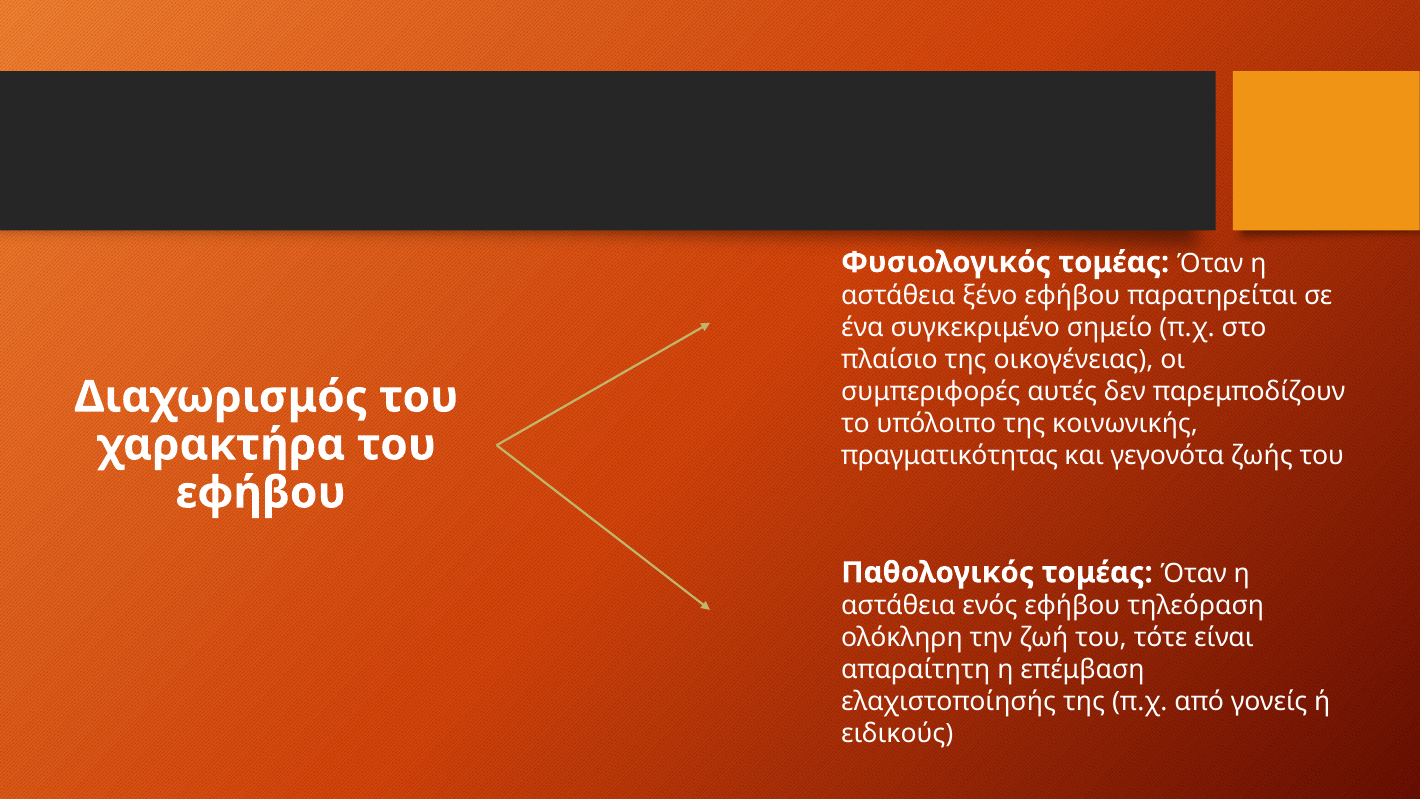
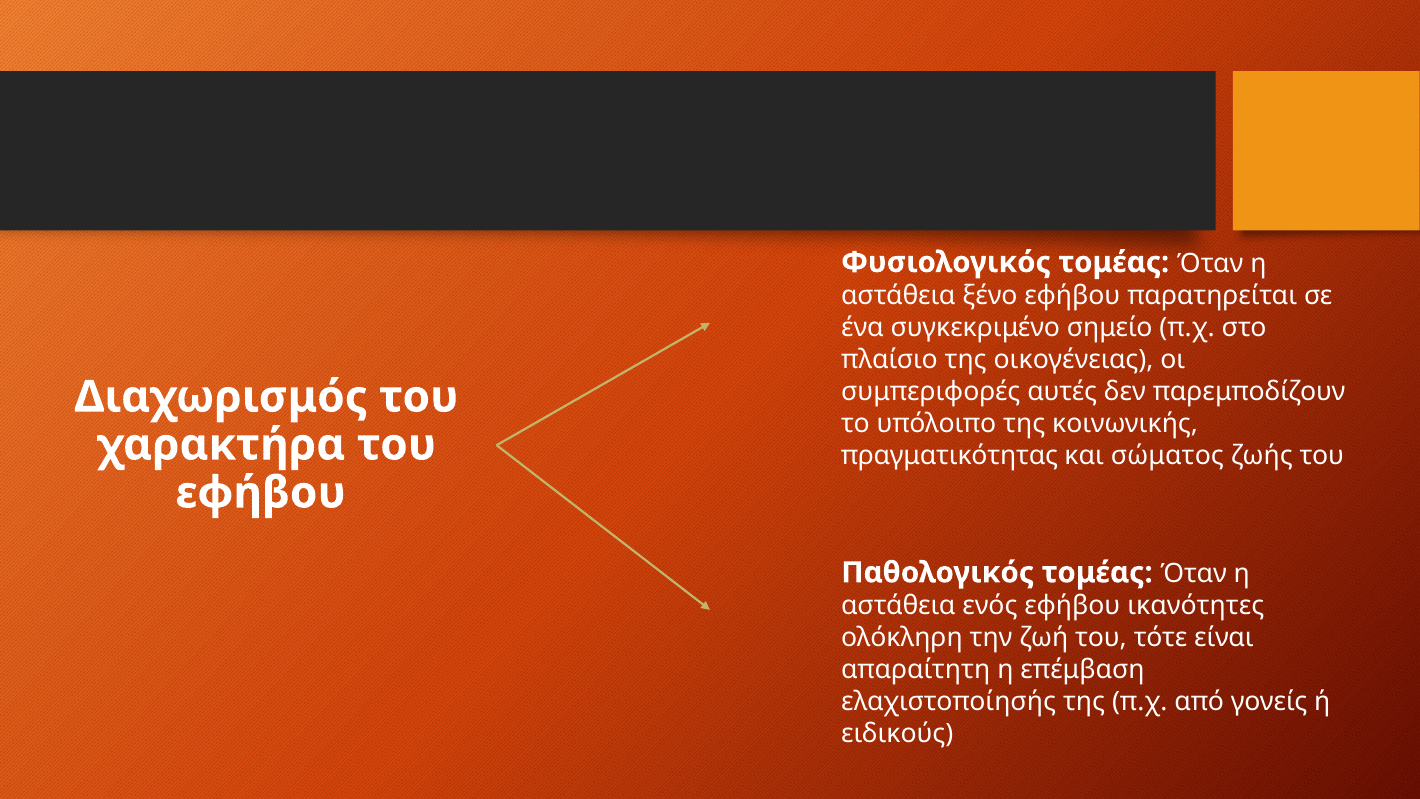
γεγονότα: γεγονότα -> σώματος
τηλεόραση: τηλεόραση -> ικανότητες
